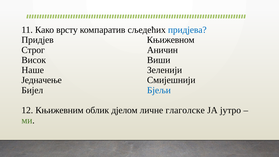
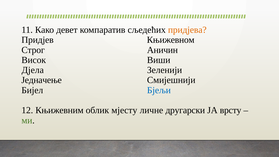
врсту: врсту -> девет
придјева colour: blue -> orange
Наше: Наше -> Дјела
дјелом: дјелом -> мјесту
глаголске: глаголске -> другарски
јутро: јутро -> врсту
